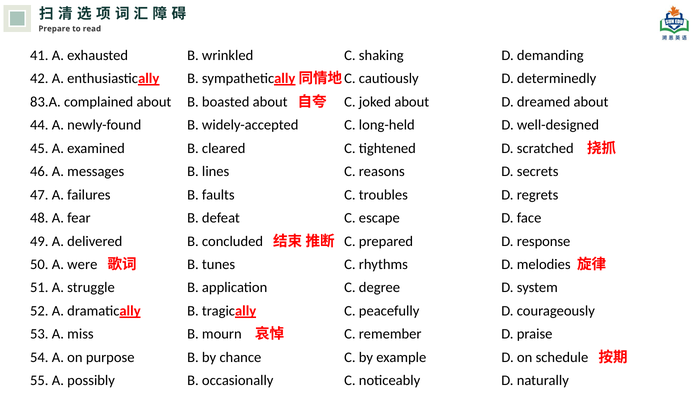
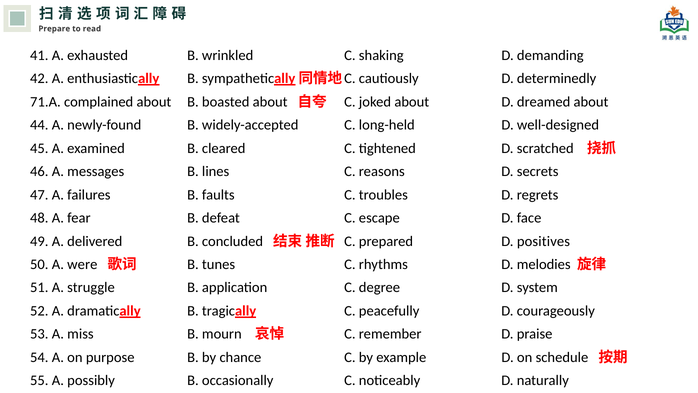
83.A: 83.A -> 71.A
response: response -> positives
